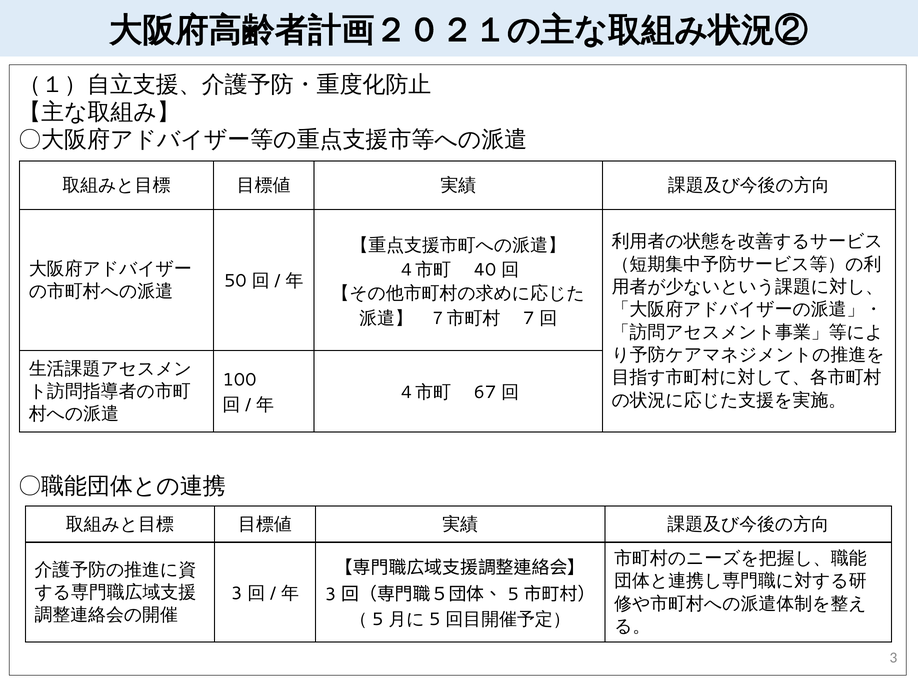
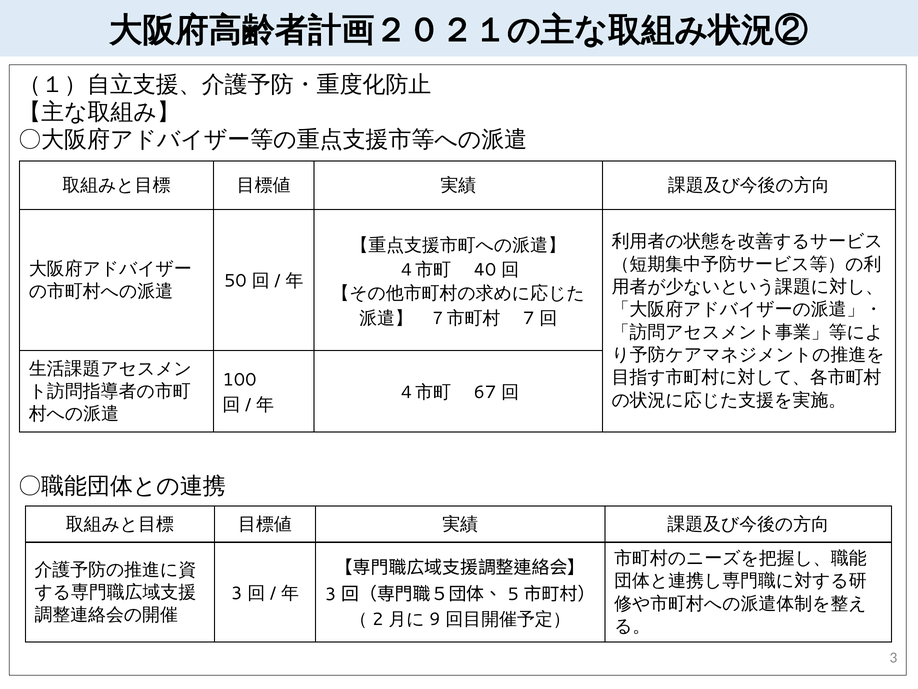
5 at (378, 619): 5 -> 2
5 at (435, 619): 5 -> 9
